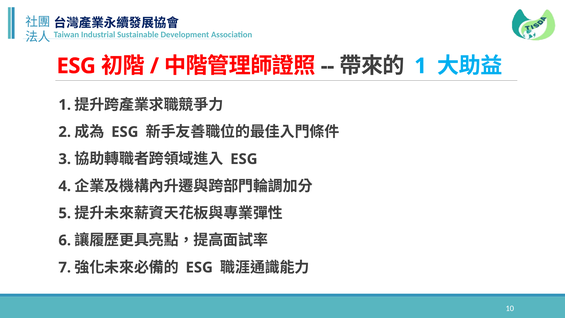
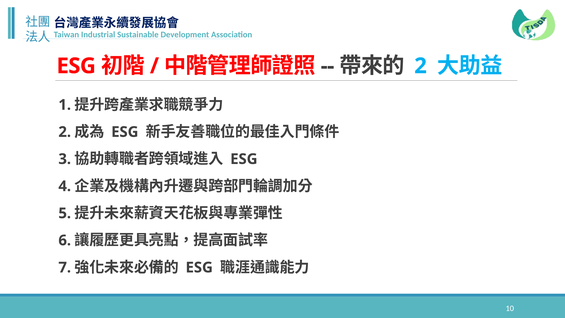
1 at (421, 66): 1 -> 2
